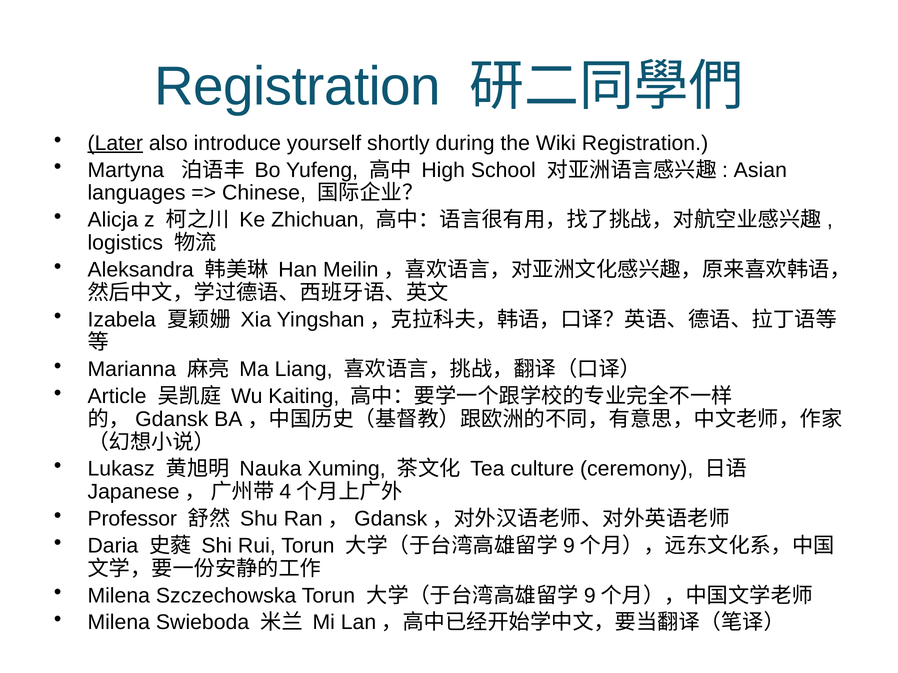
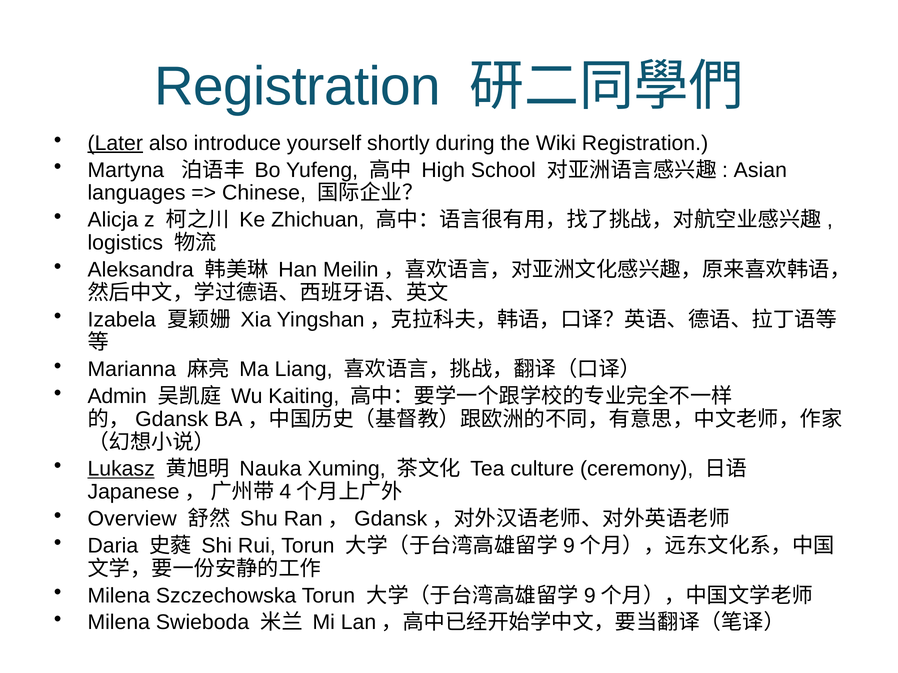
Article: Article -> Admin
Lukasz underline: none -> present
Professor: Professor -> Overview
